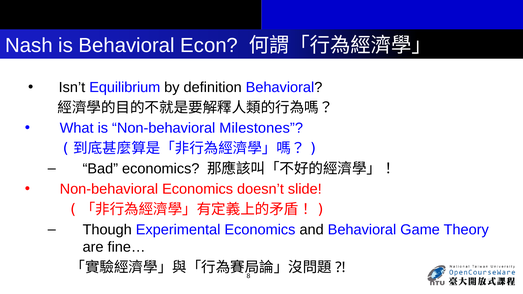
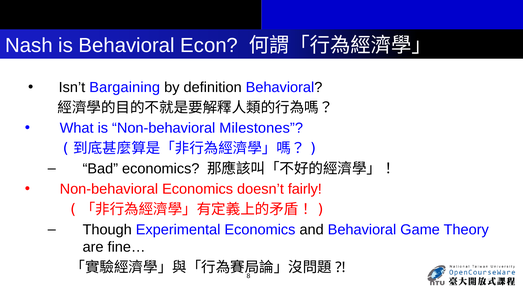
Equilibrium: Equilibrium -> Bargaining
slide: slide -> fairly
